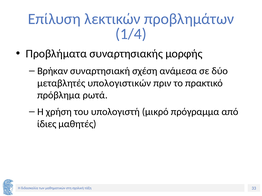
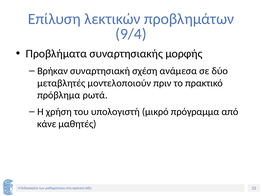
1/4: 1/4 -> 9/4
υπολογιστικών: υπολογιστικών -> μοντελοποιούν
ίδιες: ίδιες -> κάνε
